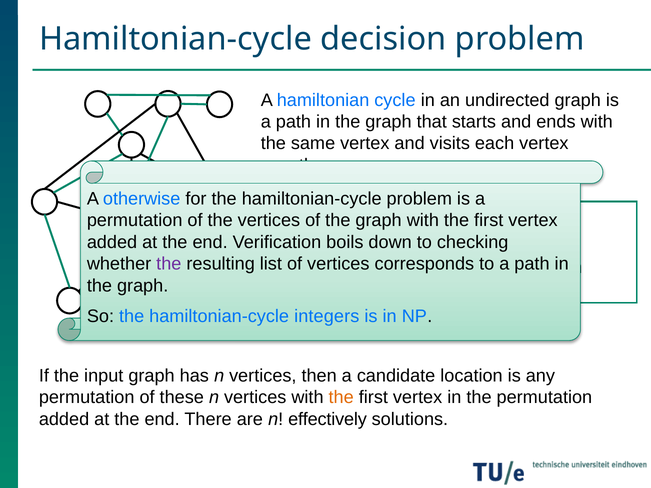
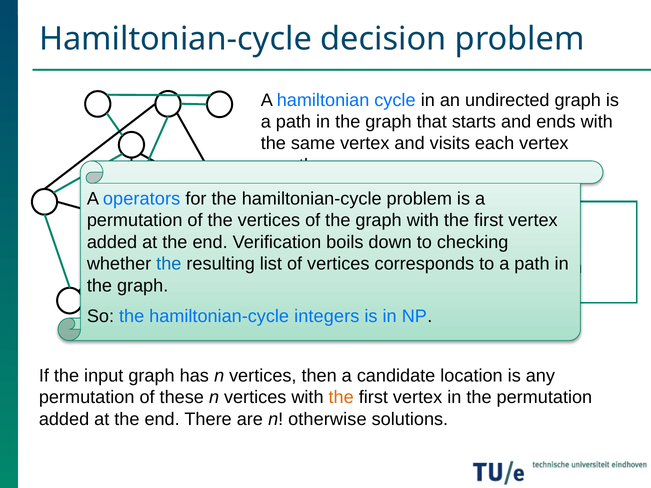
A otherwise: otherwise -> operators
the at (169, 264) colour: purple -> blue
n effectively: effectively -> otherwise
